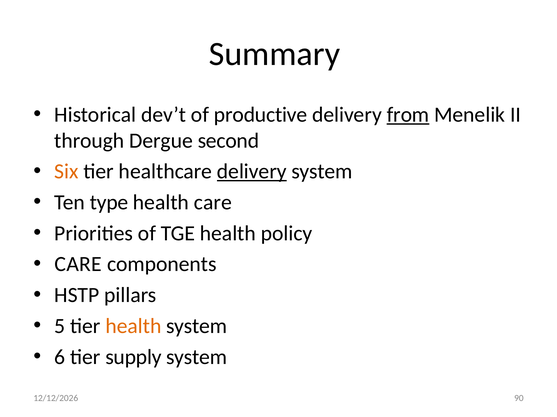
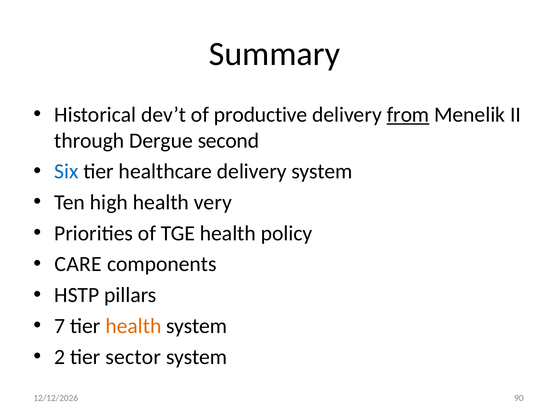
Six colour: orange -> blue
delivery at (252, 172) underline: present -> none
type: type -> high
health care: care -> very
5: 5 -> 7
6: 6 -> 2
supply: supply -> sector
